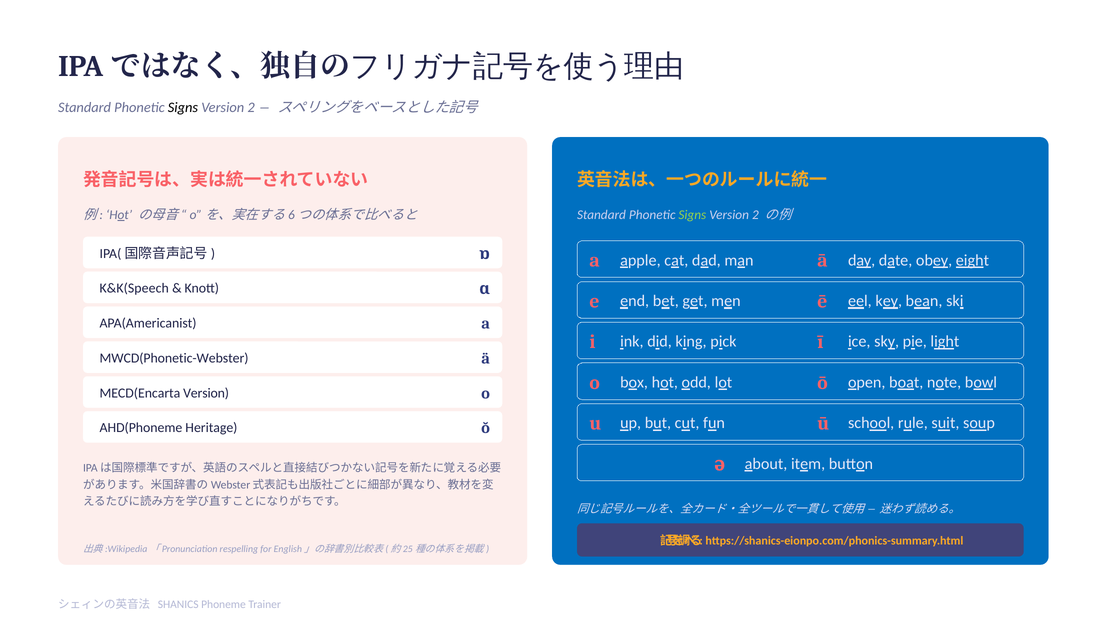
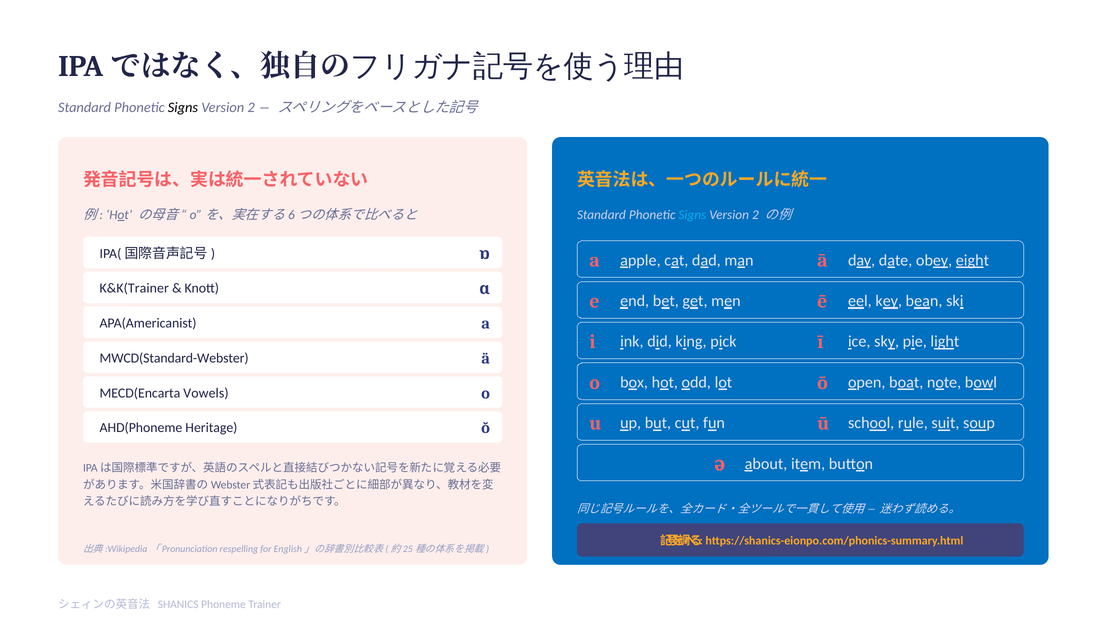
Signs at (692, 215) colour: light green -> light blue
K&K(Speech: K&K(Speech -> K&K(Trainer
MWCD(Phonetic-Webster: MWCD(Phonetic-Webster -> MWCD(Standard-Webster
MECD(Encarta Version: Version -> Vowels
